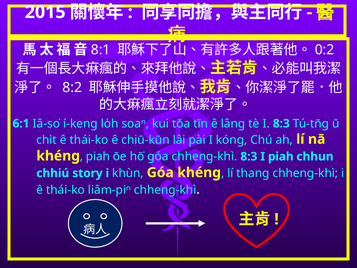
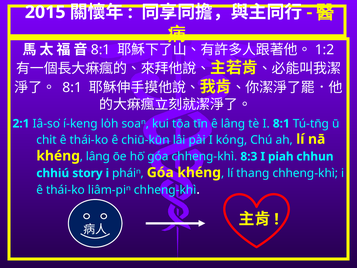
0:2: 0:2 -> 1:2
8:2 at (72, 87): 8:2 -> 8:1
6:1: 6:1 -> 2:1
I 8:3: 8:3 -> 8:1
khéng piah: piah -> lâng
khùn: khùn -> pháiⁿ
